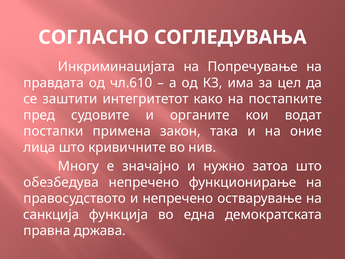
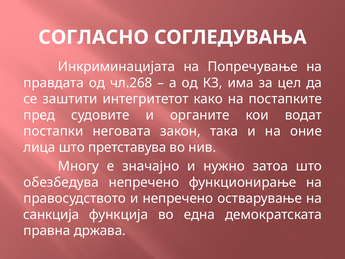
чл.610: чл.610 -> чл.268
примена: примена -> неговата
кривичните: кривичните -> претставува
